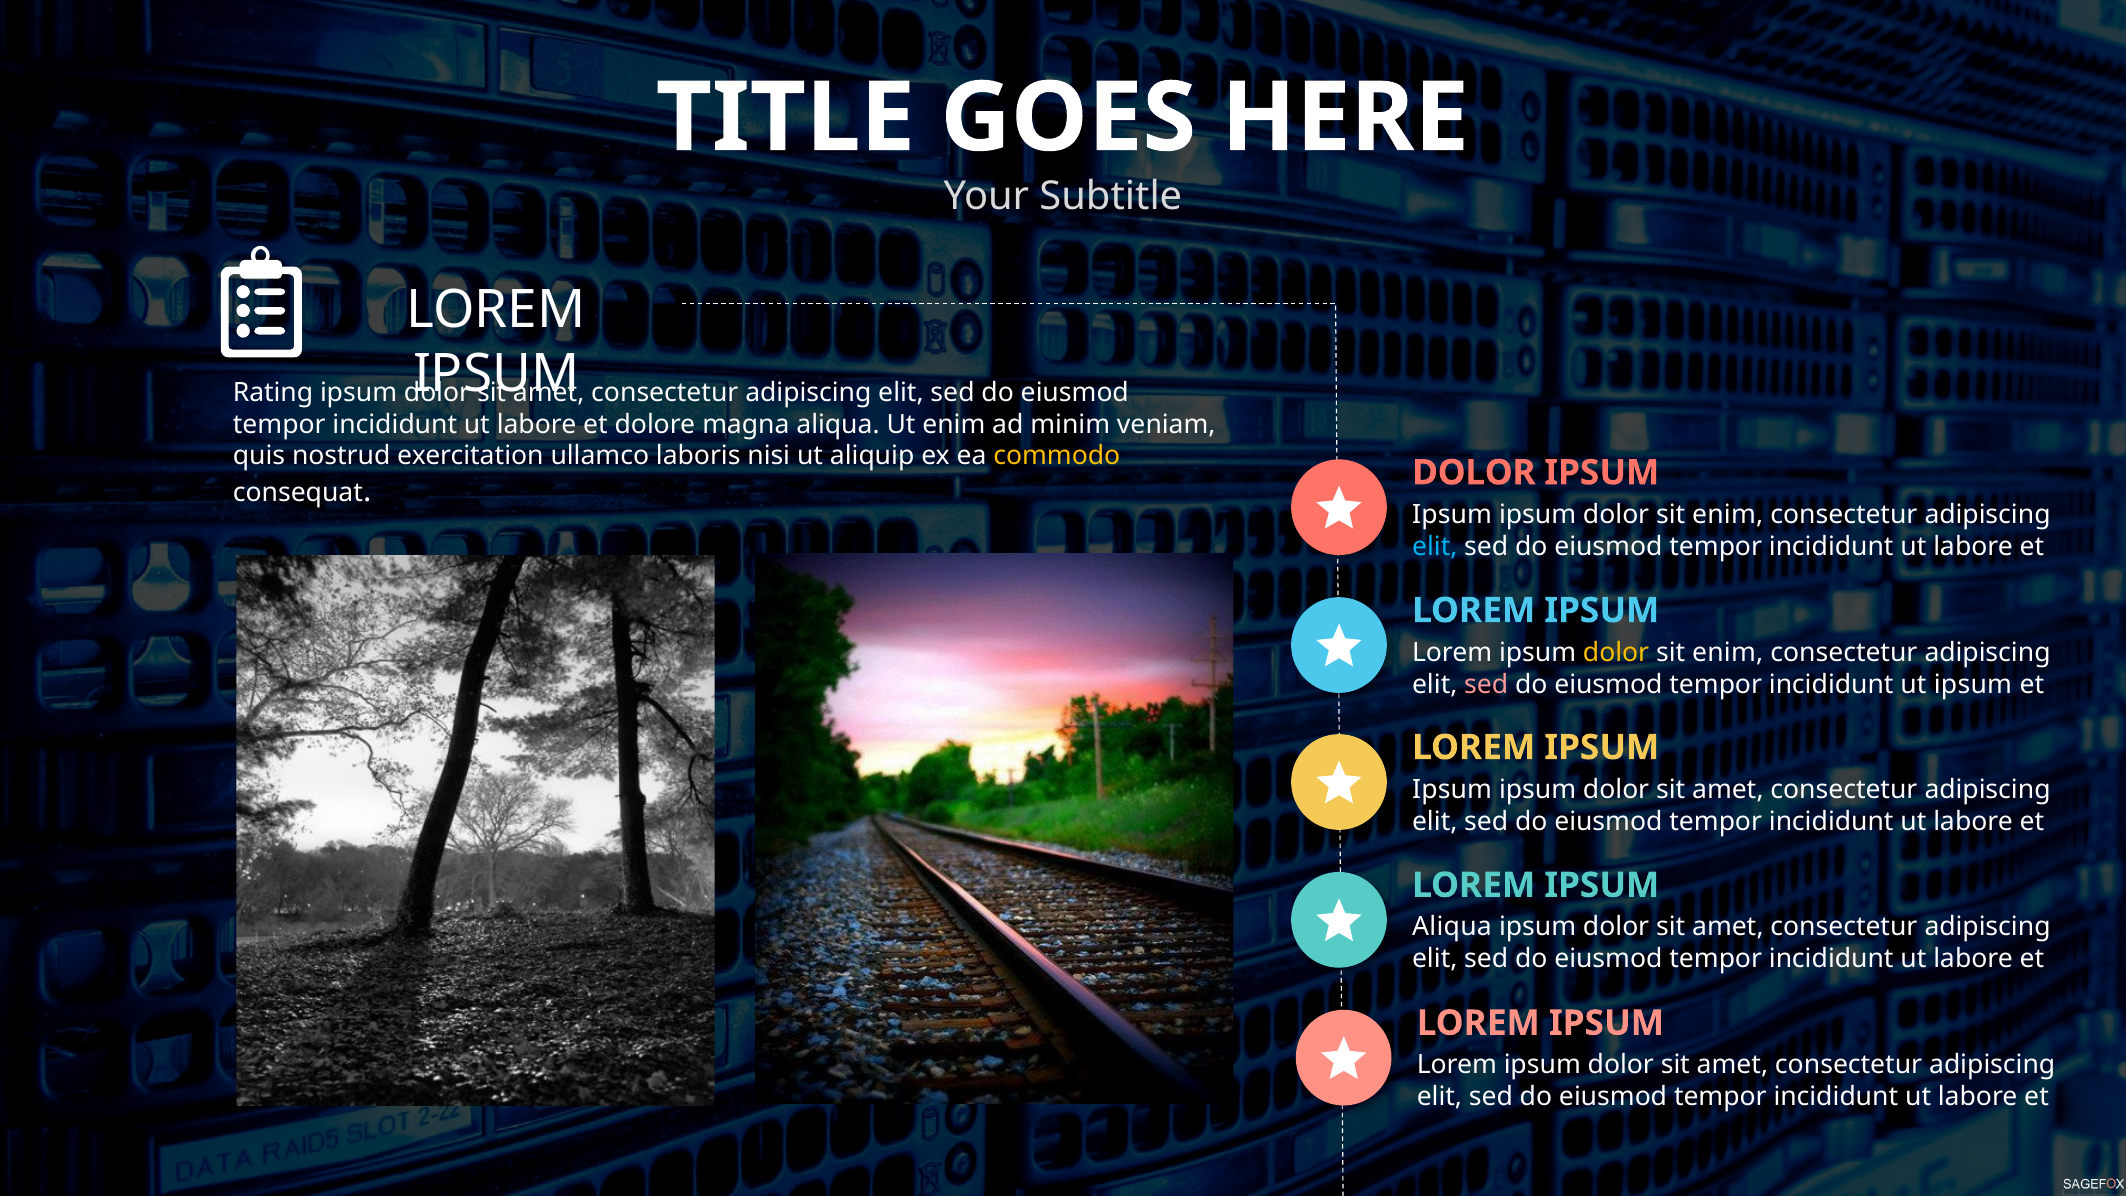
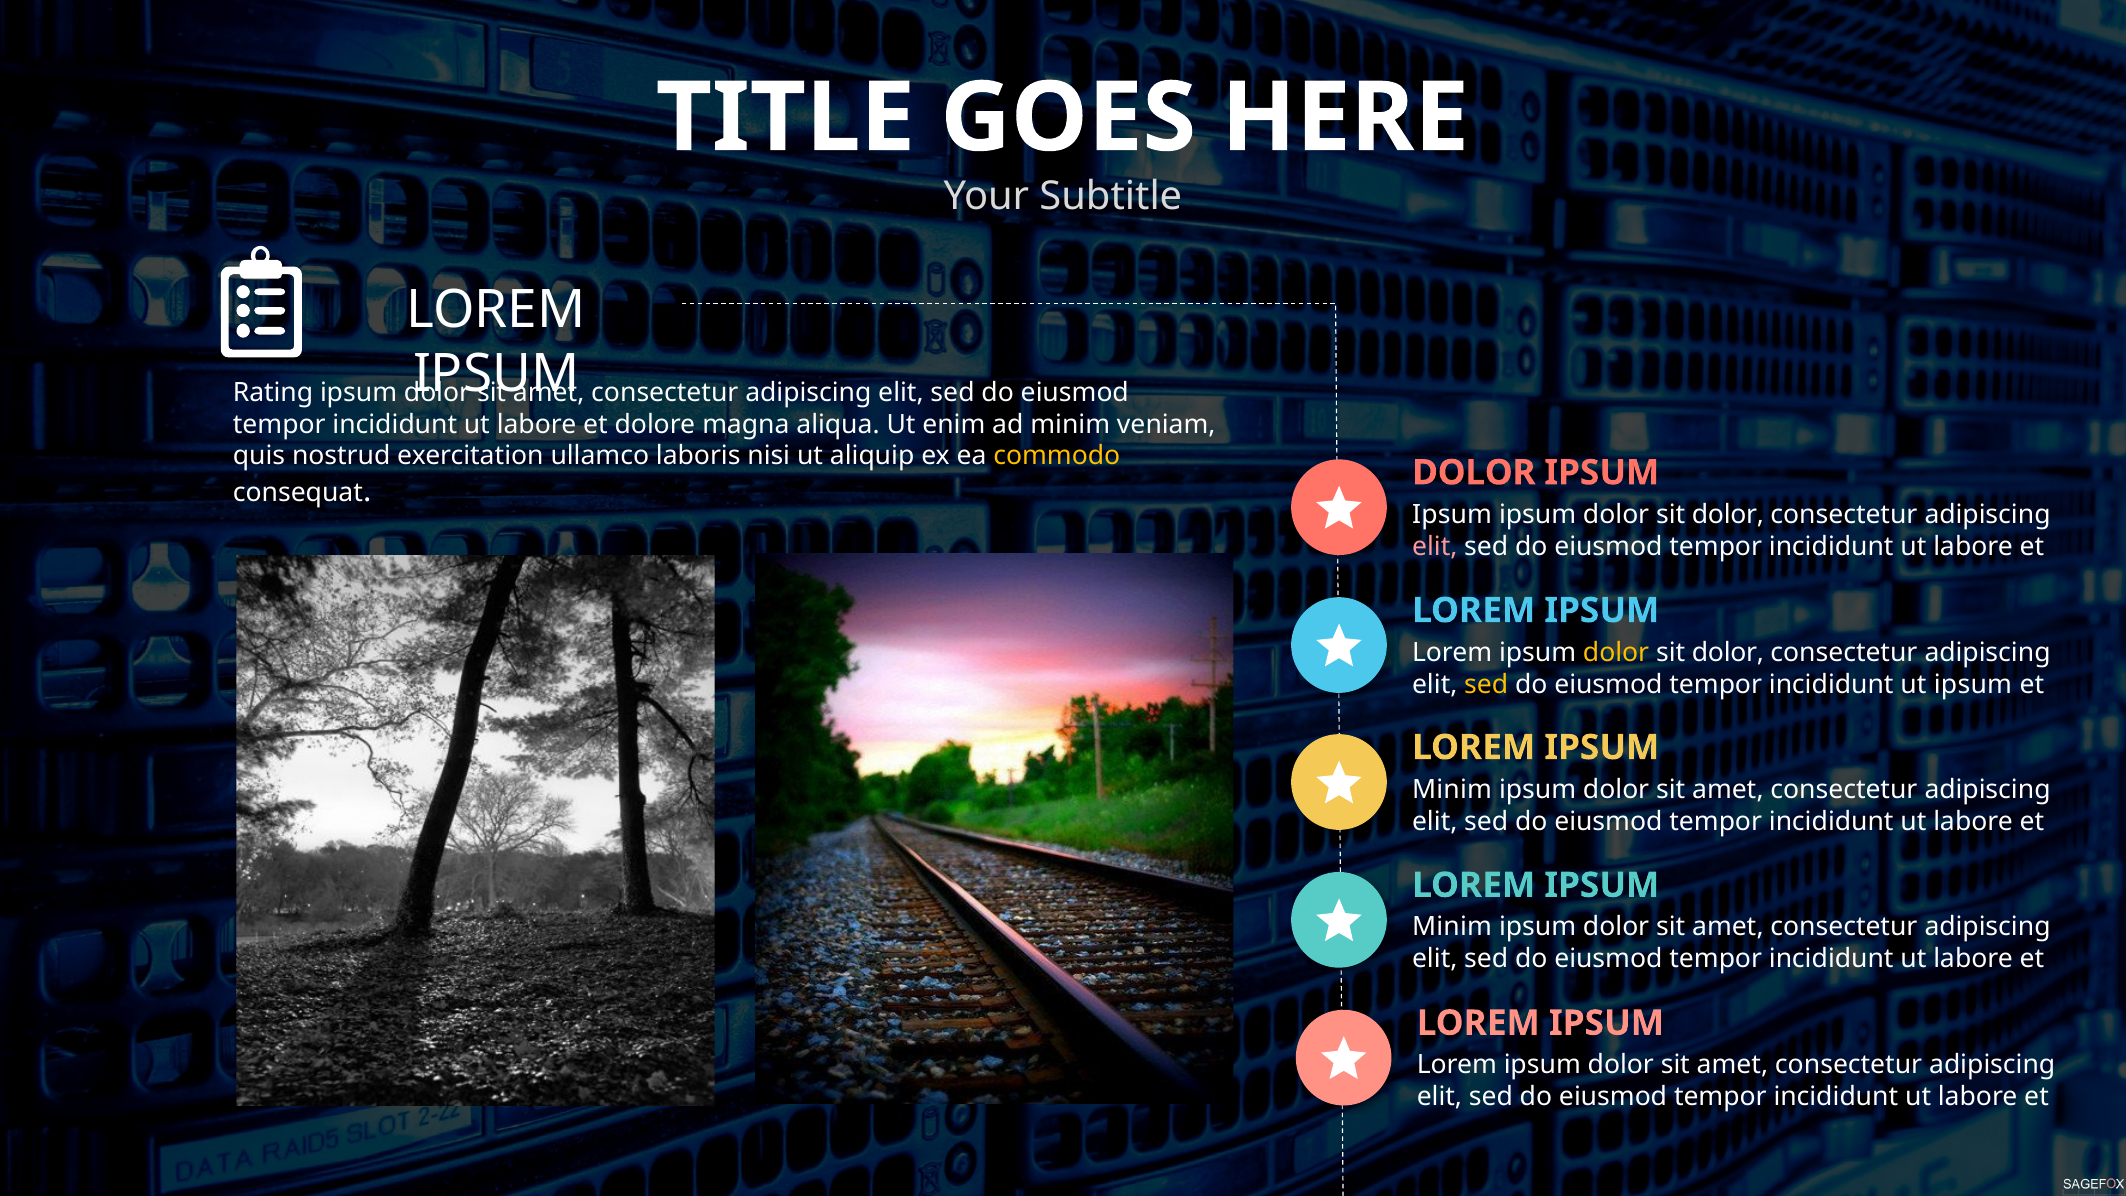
enim at (1728, 515): enim -> dolor
elit at (1435, 546) colour: light blue -> pink
enim at (1728, 652): enim -> dolor
sed at (1486, 684) colour: pink -> yellow
Ipsum at (1452, 789): Ipsum -> Minim
Aliqua at (1452, 927): Aliqua -> Minim
